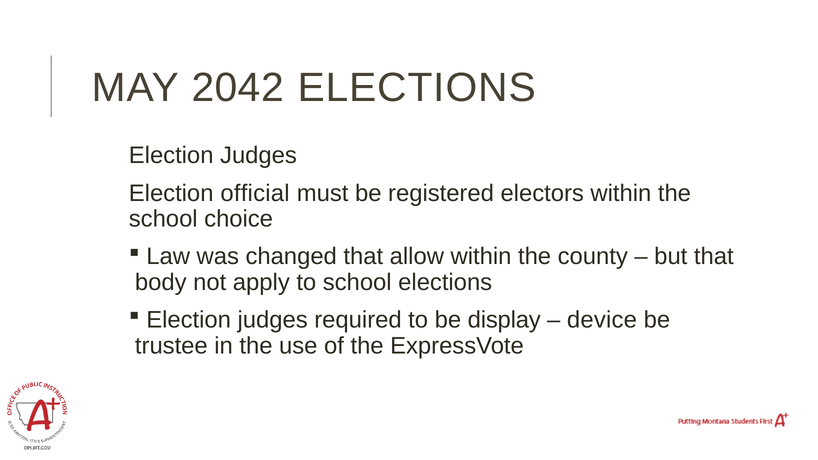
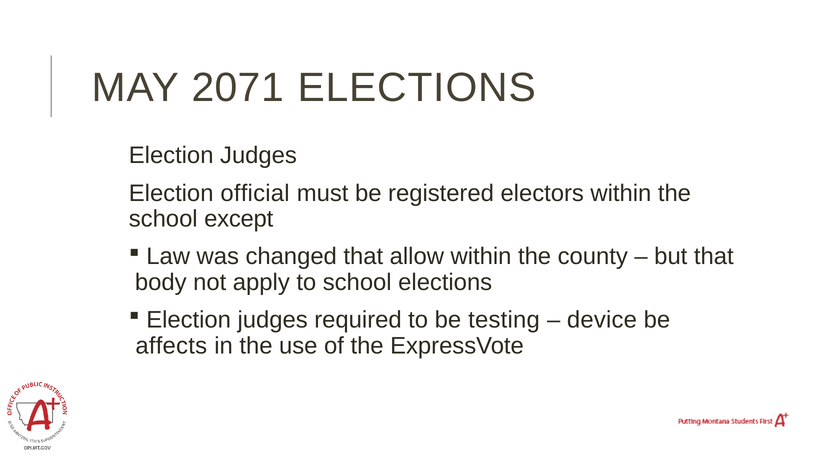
2042: 2042 -> 2071
choice: choice -> except
display: display -> testing
trustee: trustee -> affects
